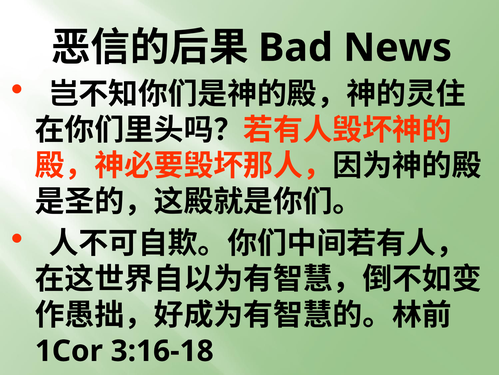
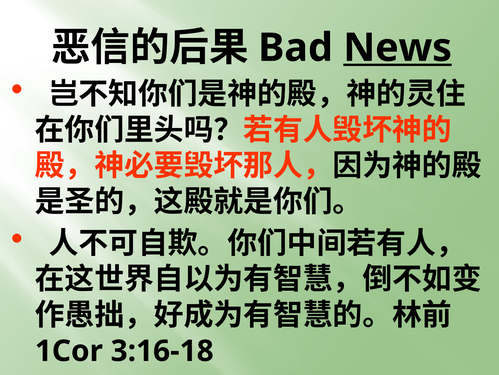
News underline: none -> present
